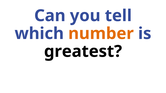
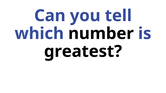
number colour: orange -> black
